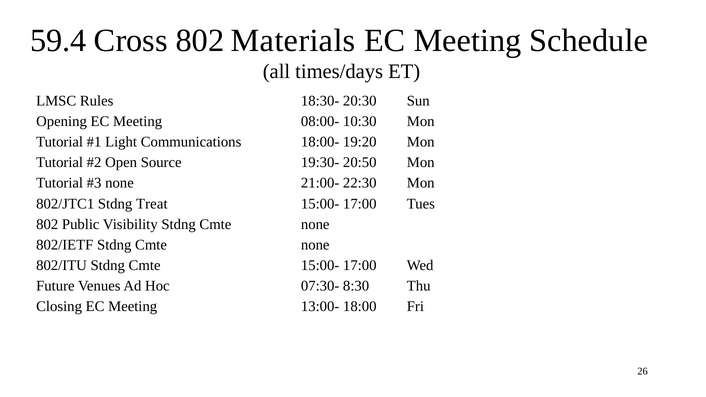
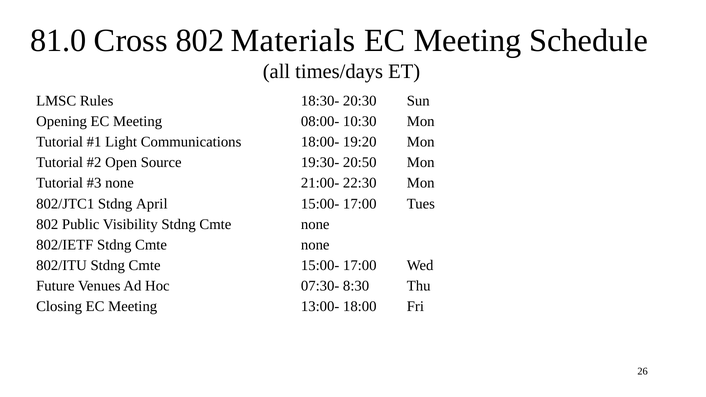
59.4: 59.4 -> 81.0
Treat: Treat -> April
